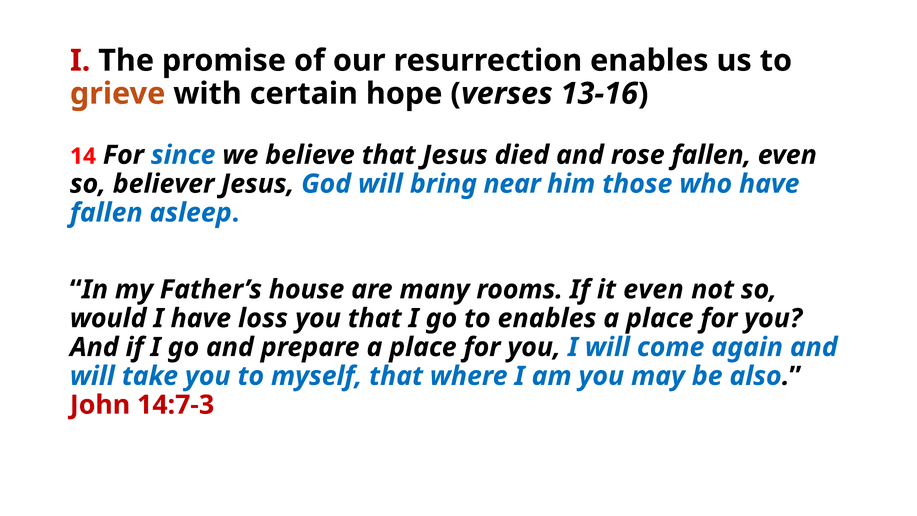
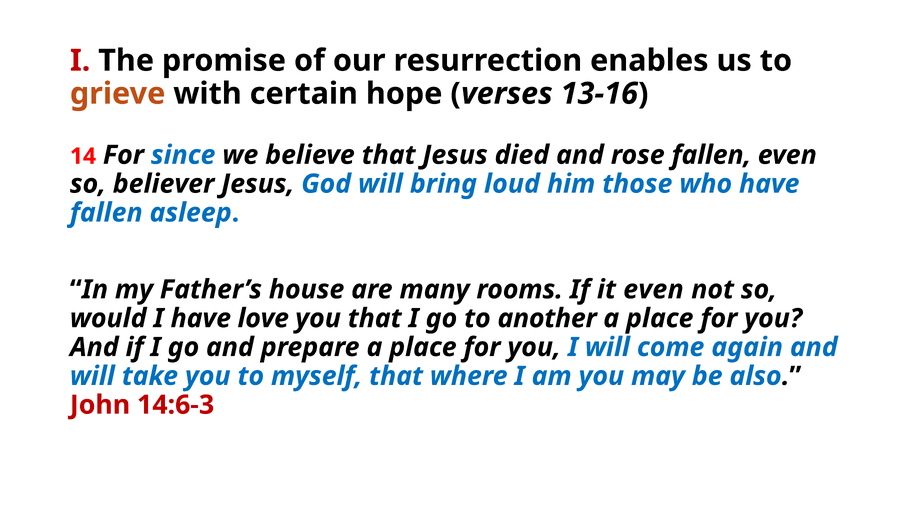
near: near -> loud
loss: loss -> love
to enables: enables -> another
14:7-3: 14:7-3 -> 14:6-3
